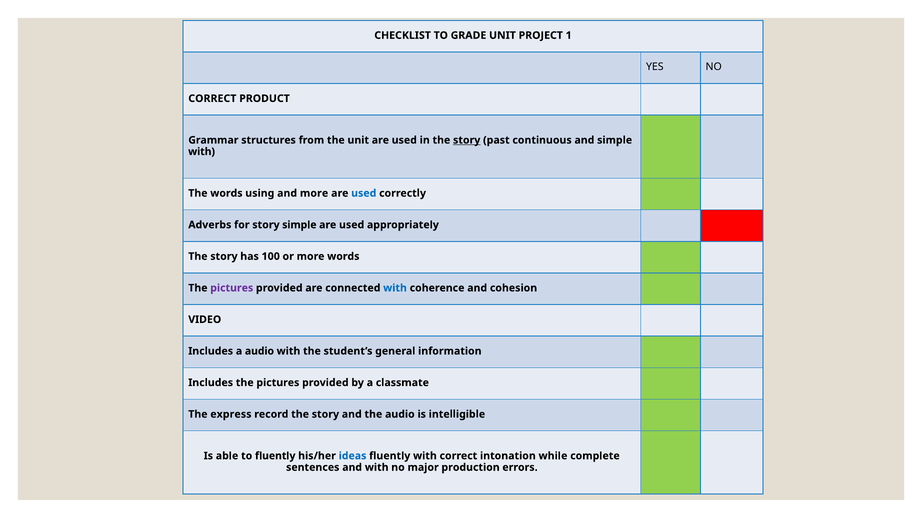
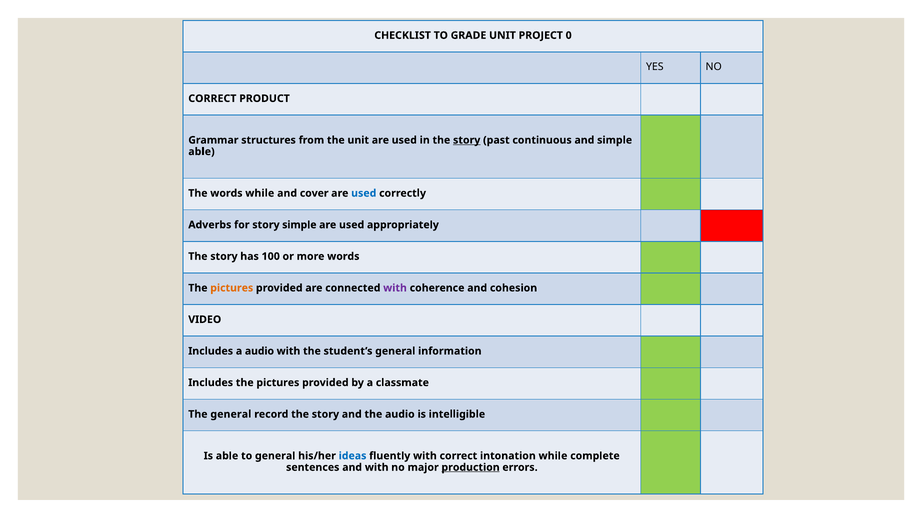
1: 1 -> 0
with at (202, 152): with -> able
words using: using -> while
and more: more -> cover
pictures at (232, 288) colour: purple -> orange
with at (395, 288) colour: blue -> purple
The express: express -> general
to fluently: fluently -> general
production underline: none -> present
